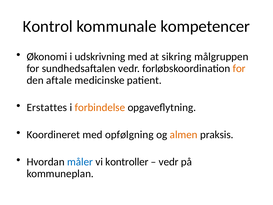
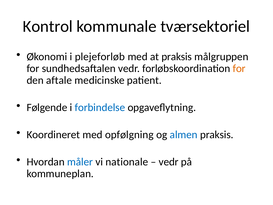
kompetencer: kompetencer -> tværsektoriel
udskrivning: udskrivning -> plejeforløb
at sikring: sikring -> praksis
Erstattes: Erstattes -> Følgende
forbindelse colour: orange -> blue
almen colour: orange -> blue
kontroller: kontroller -> nationale
